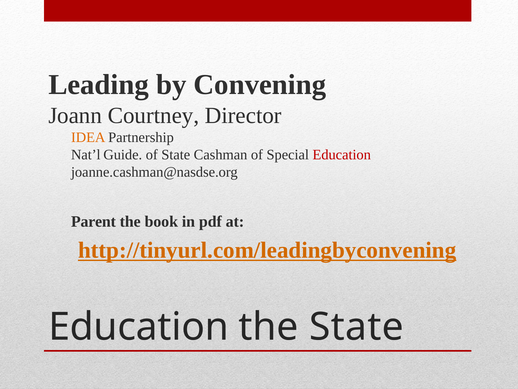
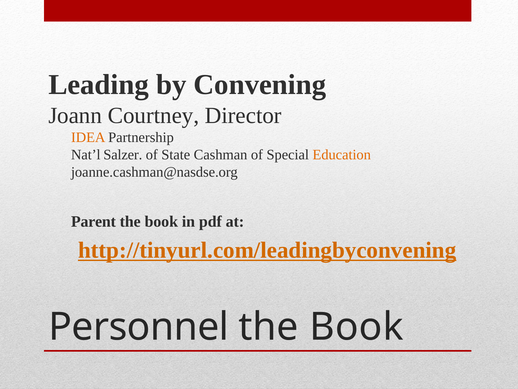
Guide: Guide -> Salzer
Education at (342, 155) colour: red -> orange
Education at (139, 326): Education -> Personnel
State at (356, 326): State -> Book
